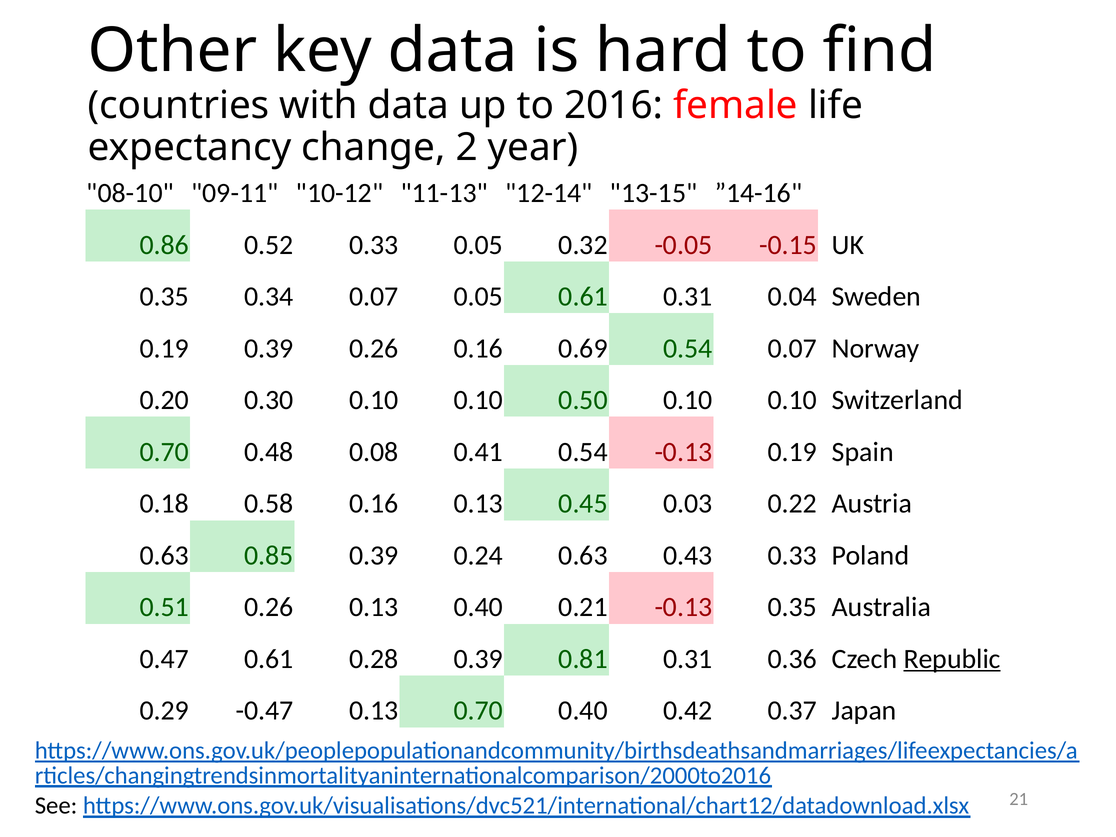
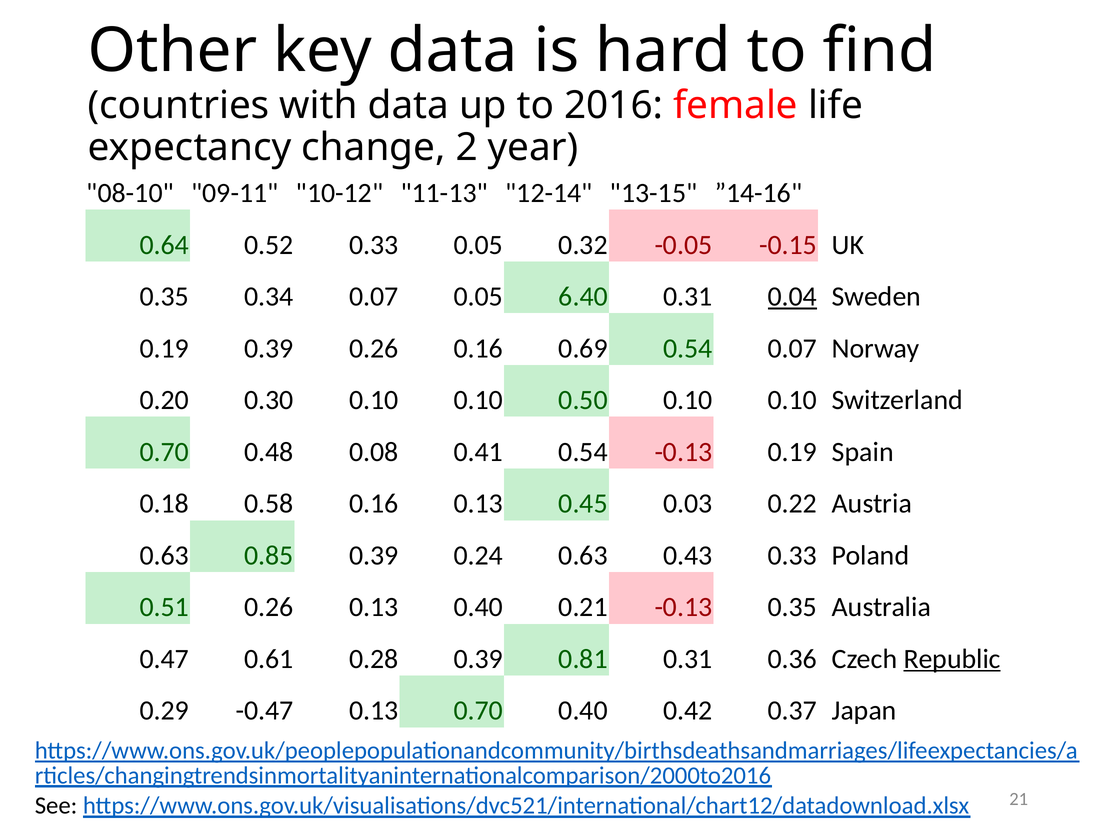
0.86: 0.86 -> 0.64
0.05 0.61: 0.61 -> 6.40
0.04 underline: none -> present
